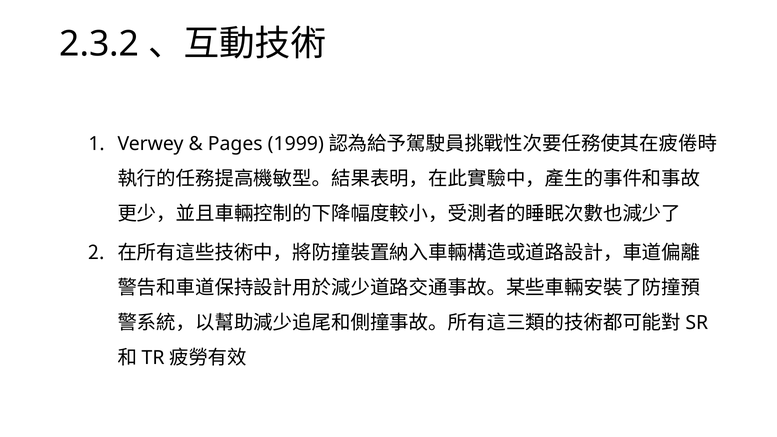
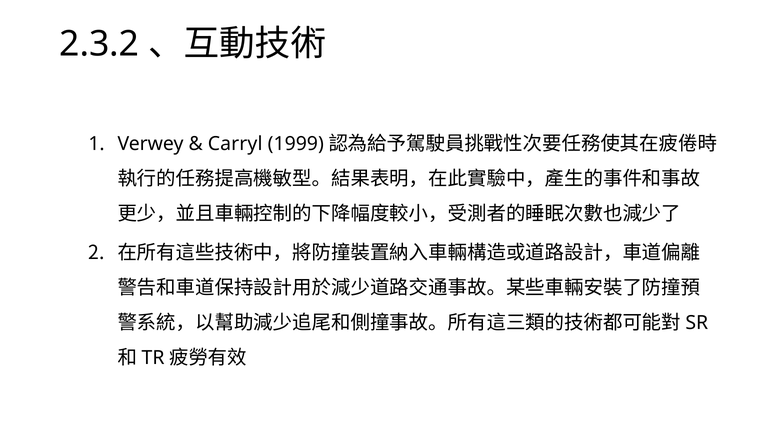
Pages: Pages -> Carryl
